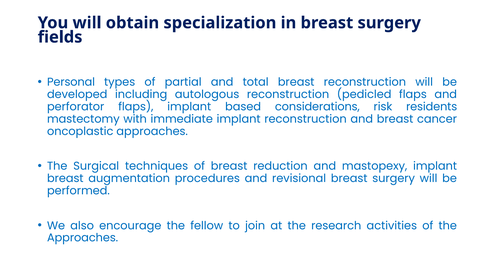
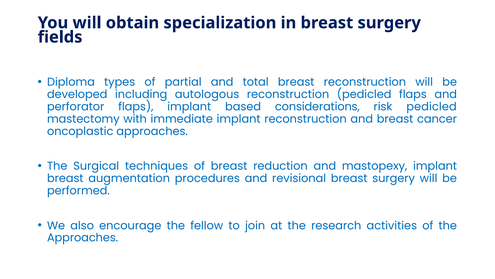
Personal: Personal -> Diploma
risk residents: residents -> pedicled
